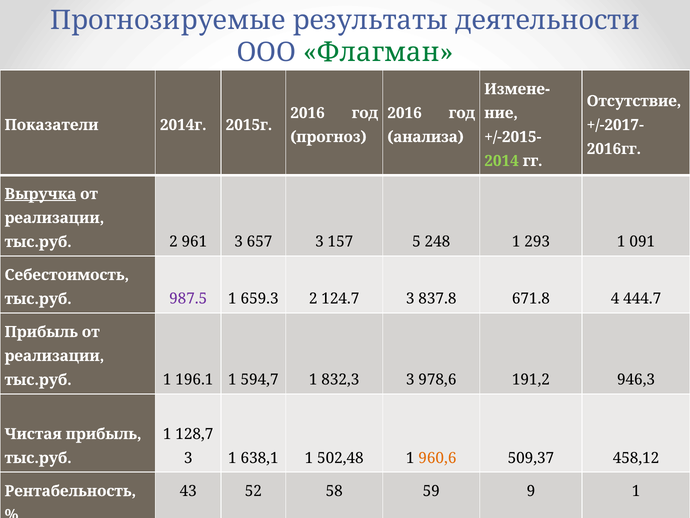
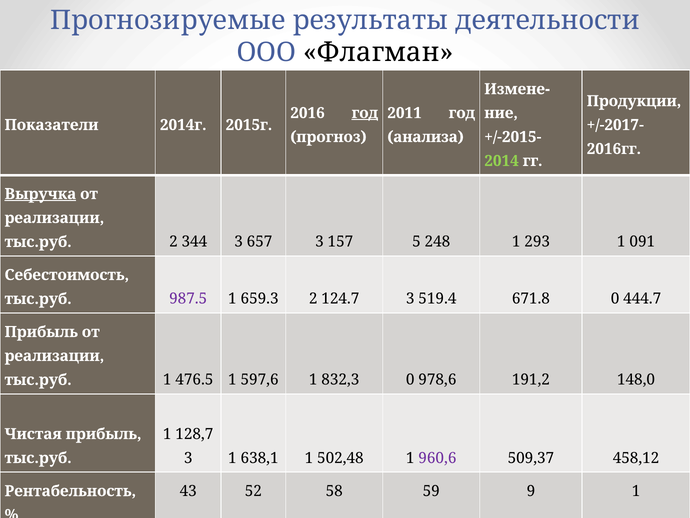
Флагман colour: green -> black
Отсутствие: Отсутствие -> Продукции
год at (365, 113) underline: none -> present
2016 at (405, 113): 2016 -> 2011
961: 961 -> 344
837.8: 837.8 -> 519.4
671.8 4: 4 -> 0
196.1: 196.1 -> 476.5
594,7: 594,7 -> 597,6
832,3 3: 3 -> 0
946,3: 946,3 -> 148,0
960,6 colour: orange -> purple
